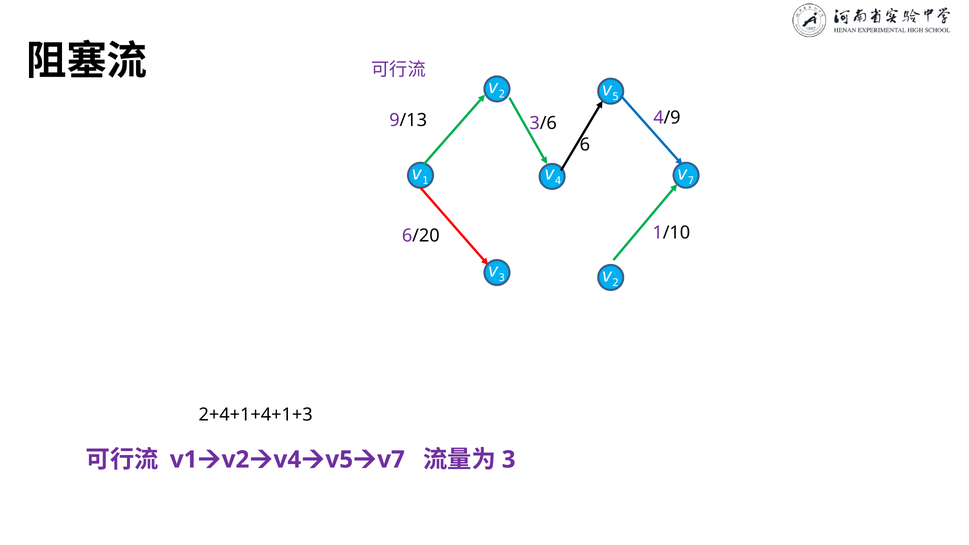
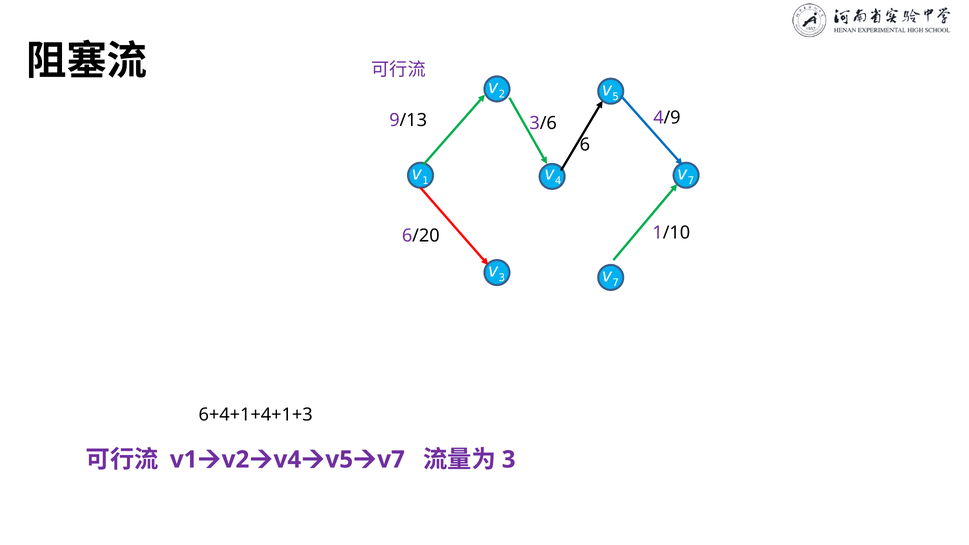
2 at (616, 283): 2 -> 7
2+4+1+4+1+3: 2+4+1+4+1+3 -> 6+4+1+4+1+3
